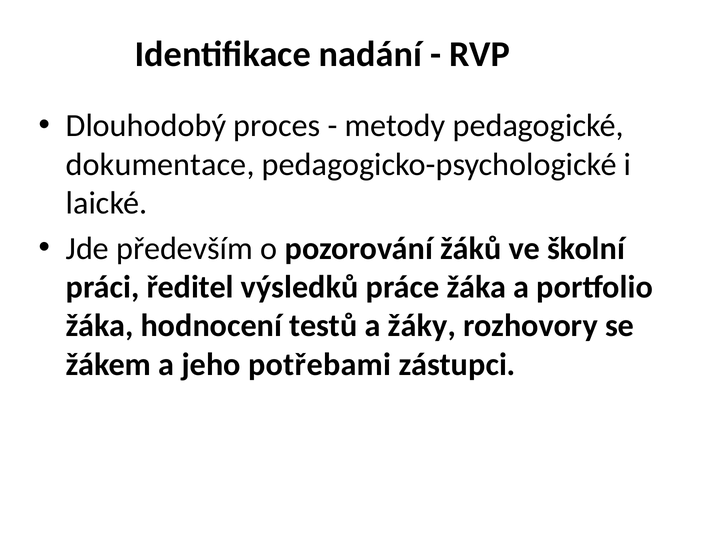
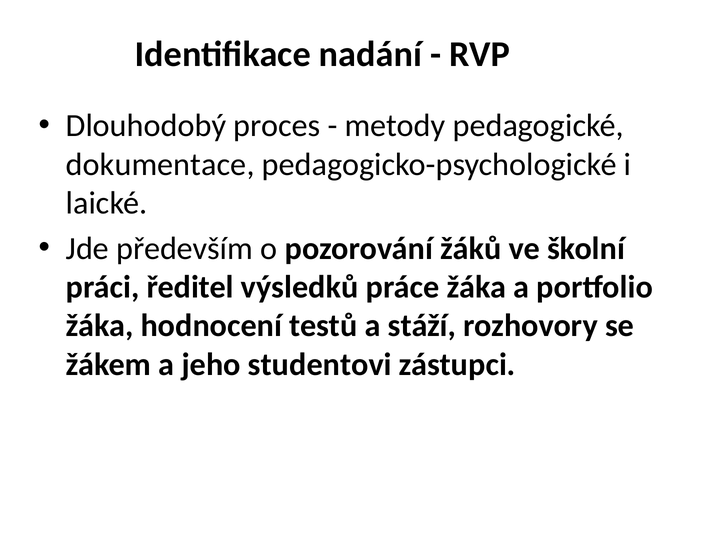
žáky: žáky -> stáží
potřebami: potřebami -> studentovi
